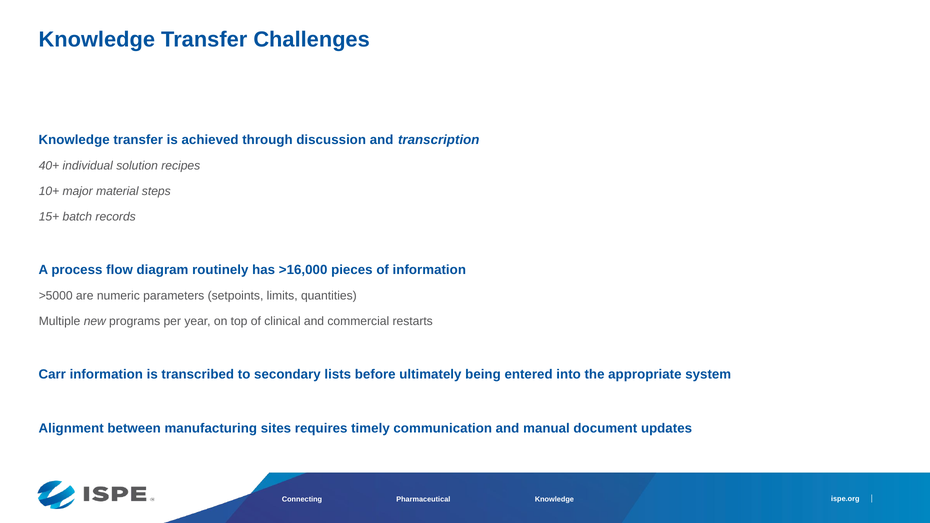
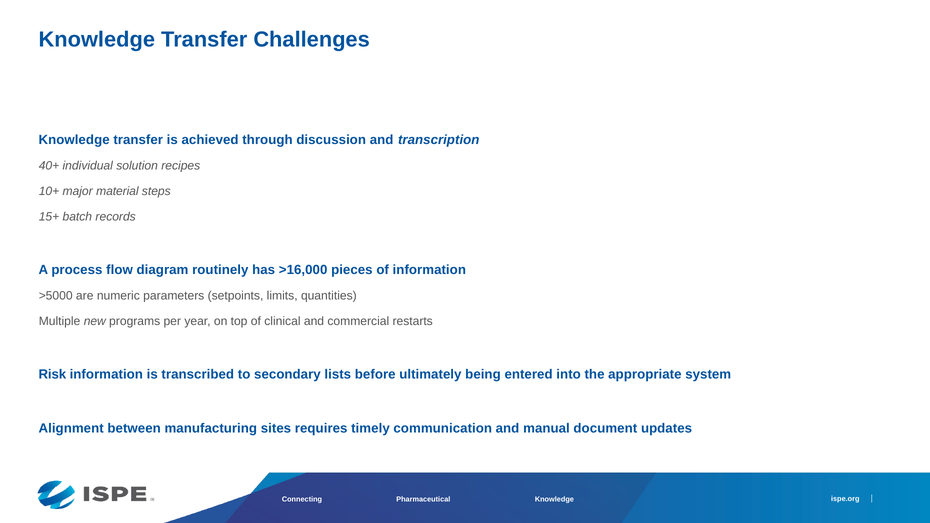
Carr: Carr -> Risk
